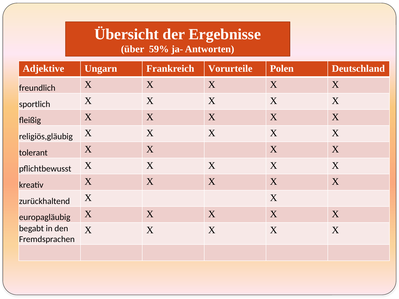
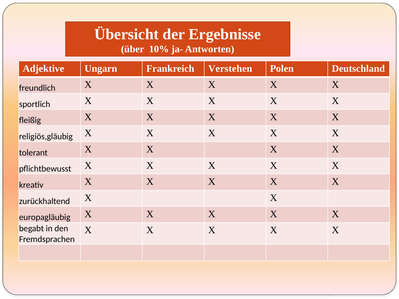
59%: 59% -> 10%
Vorurteile: Vorurteile -> Verstehen
